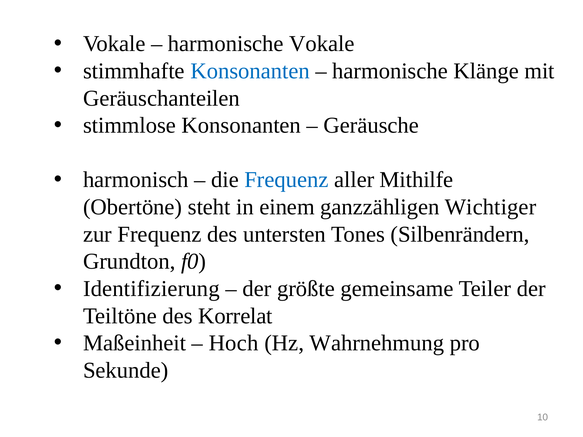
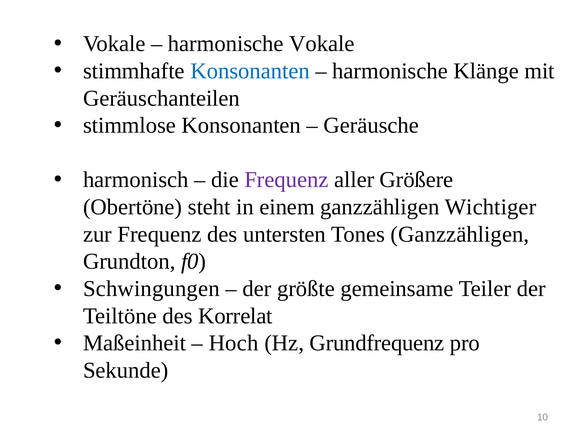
Frequenz at (286, 180) colour: blue -> purple
Mithilfe: Mithilfe -> Größere
Tones Silbenrändern: Silbenrändern -> Ganzzähligen
Identifizierung: Identifizierung -> Schwingungen
Wahrnehmung: Wahrnehmung -> Grundfrequenz
